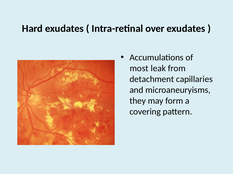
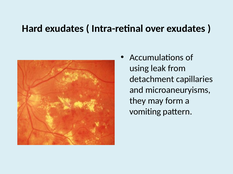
most: most -> using
covering: covering -> vomiting
